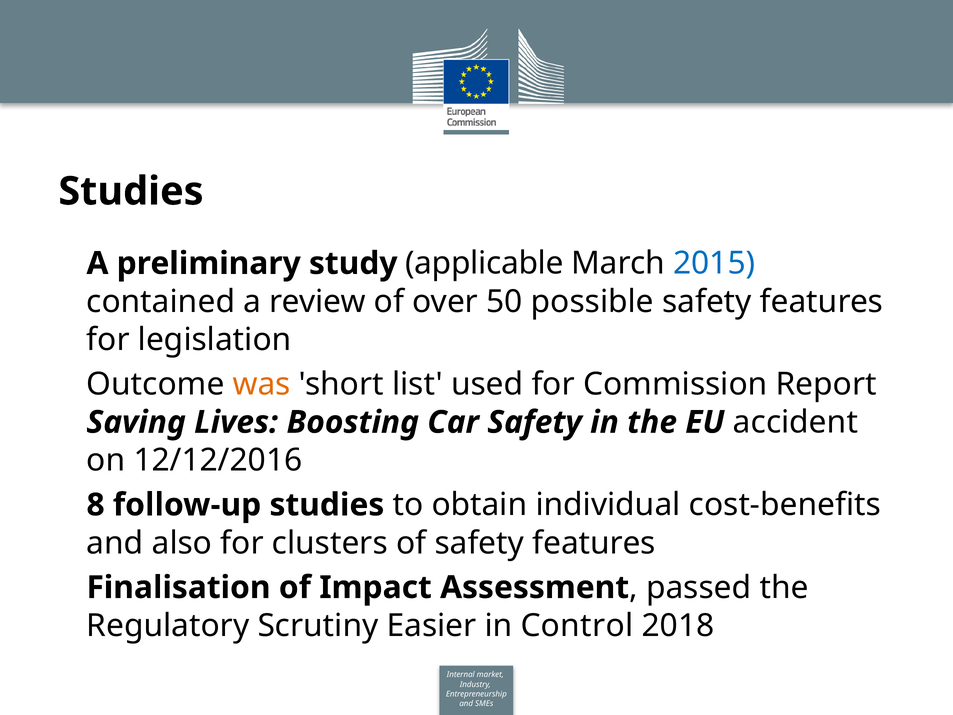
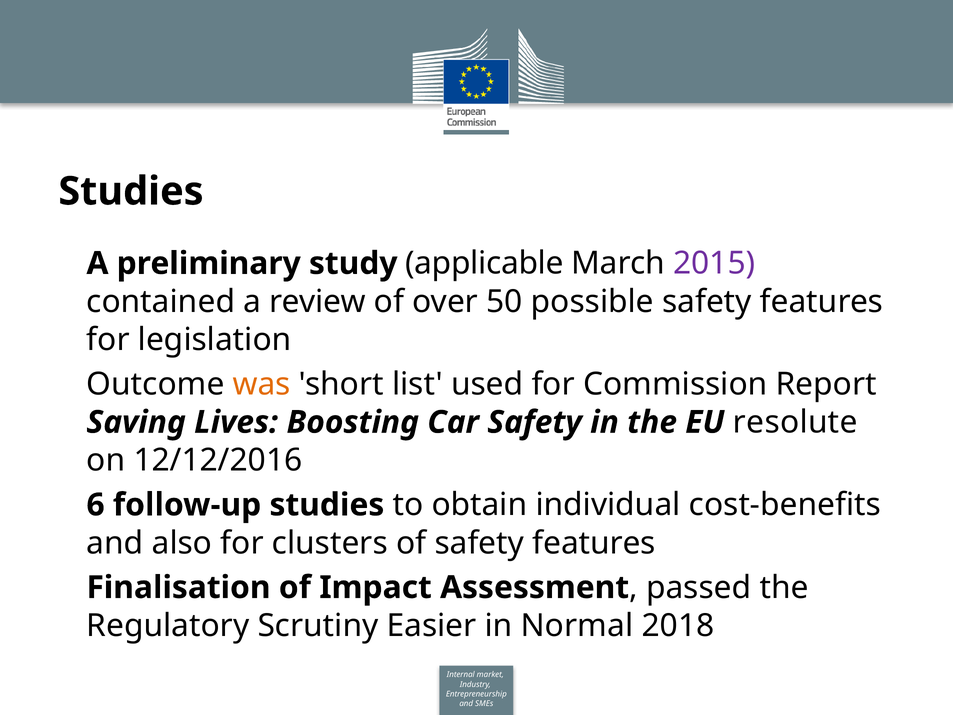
2015 colour: blue -> purple
accident: accident -> resolute
8: 8 -> 6
Control: Control -> Normal
